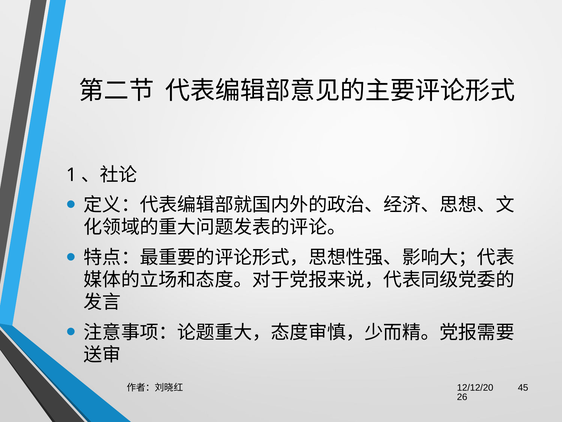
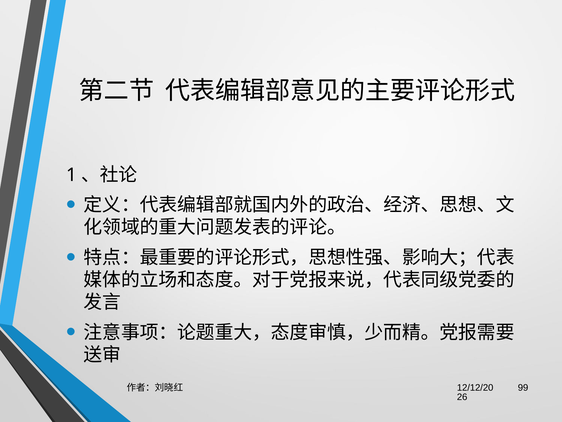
45: 45 -> 99
